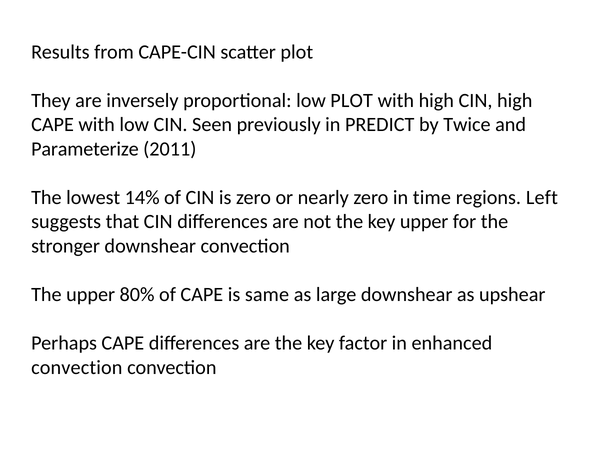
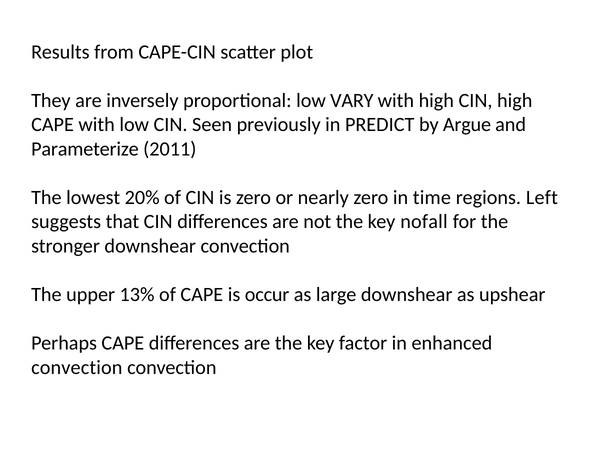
low PLOT: PLOT -> VARY
Twice: Twice -> Argue
14%: 14% -> 20%
key upper: upper -> nofall
80%: 80% -> 13%
same: same -> occur
